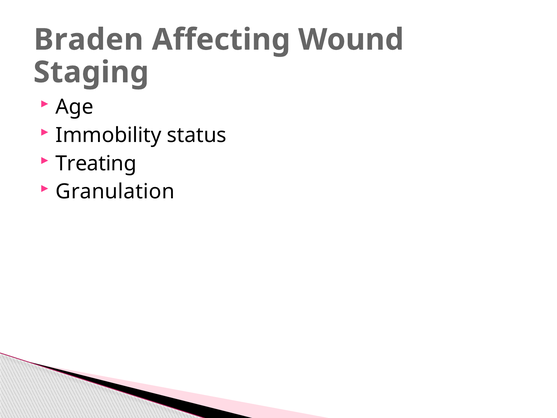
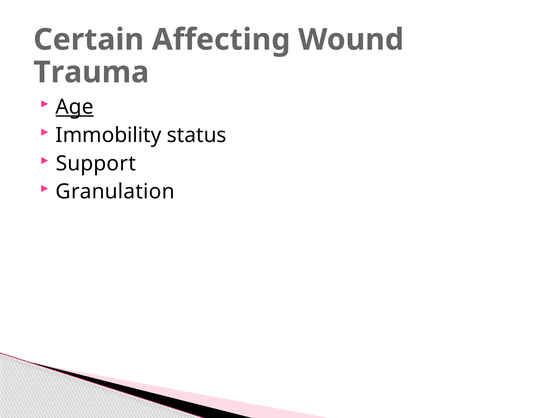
Braden: Braden -> Certain
Staging: Staging -> Trauma
Age underline: none -> present
Treating: Treating -> Support
